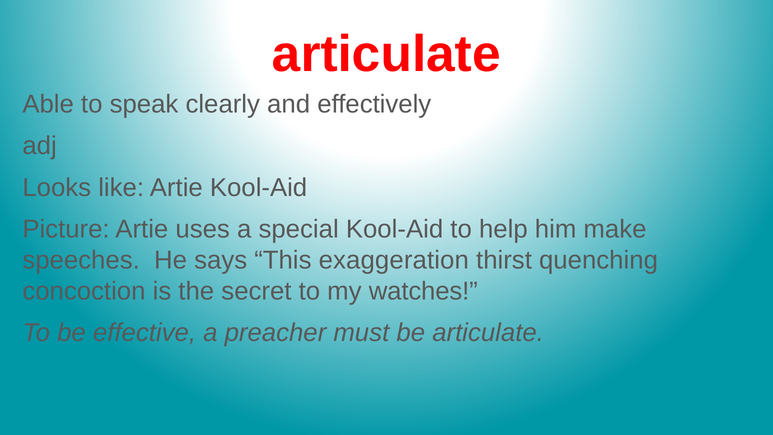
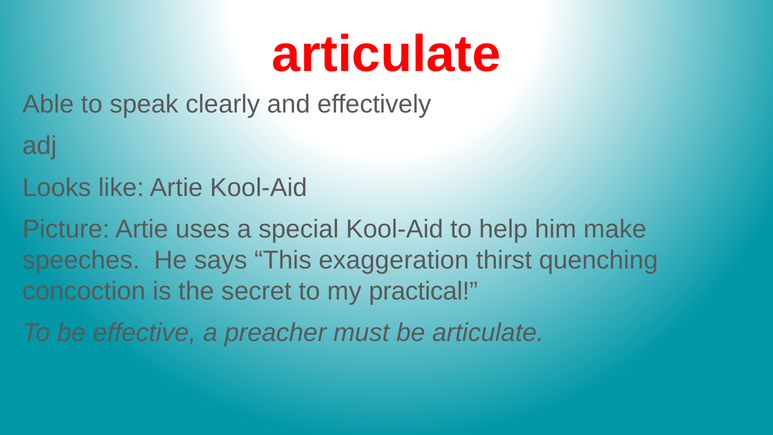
watches: watches -> practical
